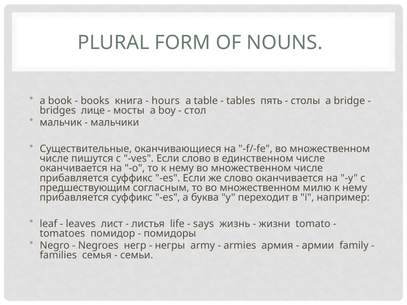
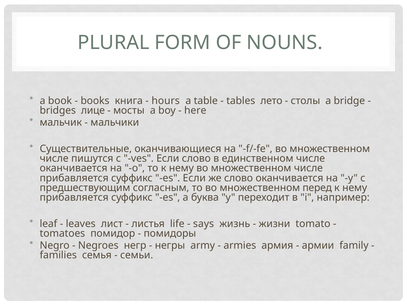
пять: пять -> лето
стол: стол -> here
милю: милю -> перед
